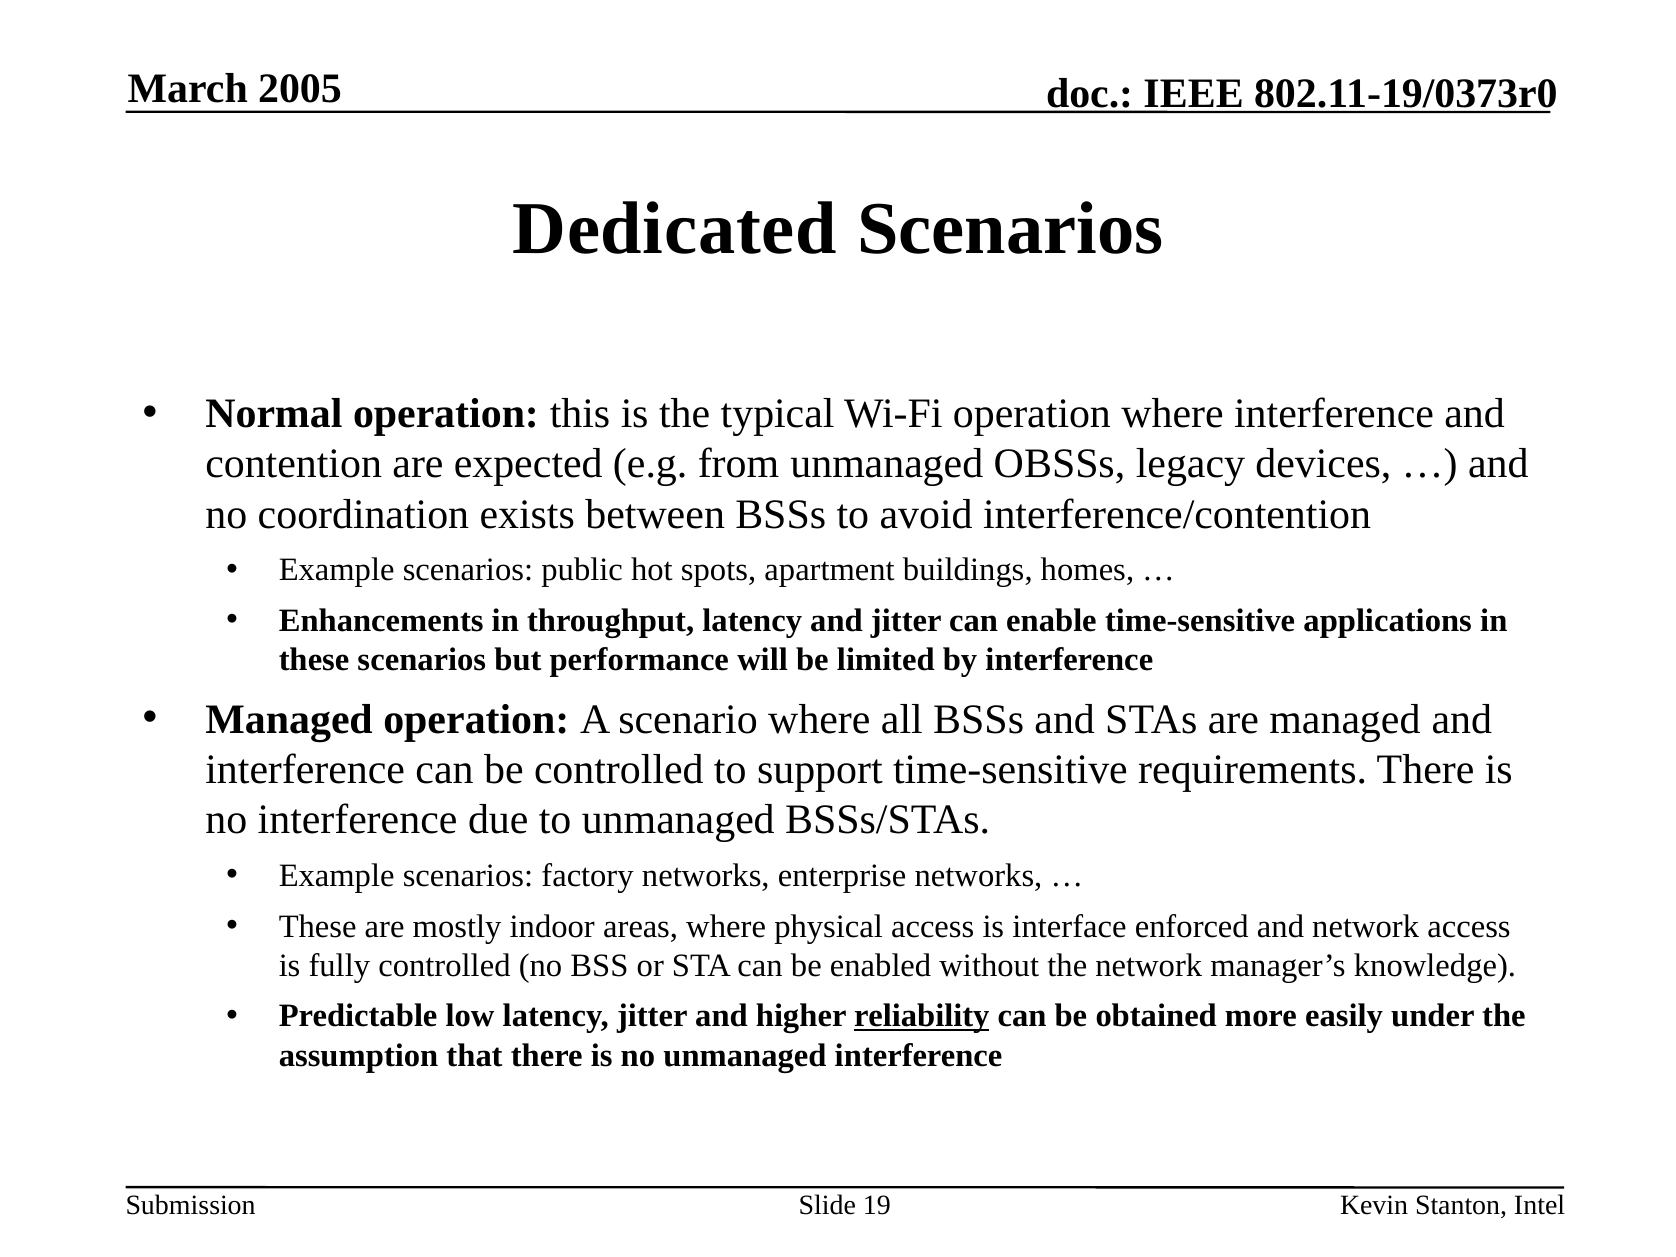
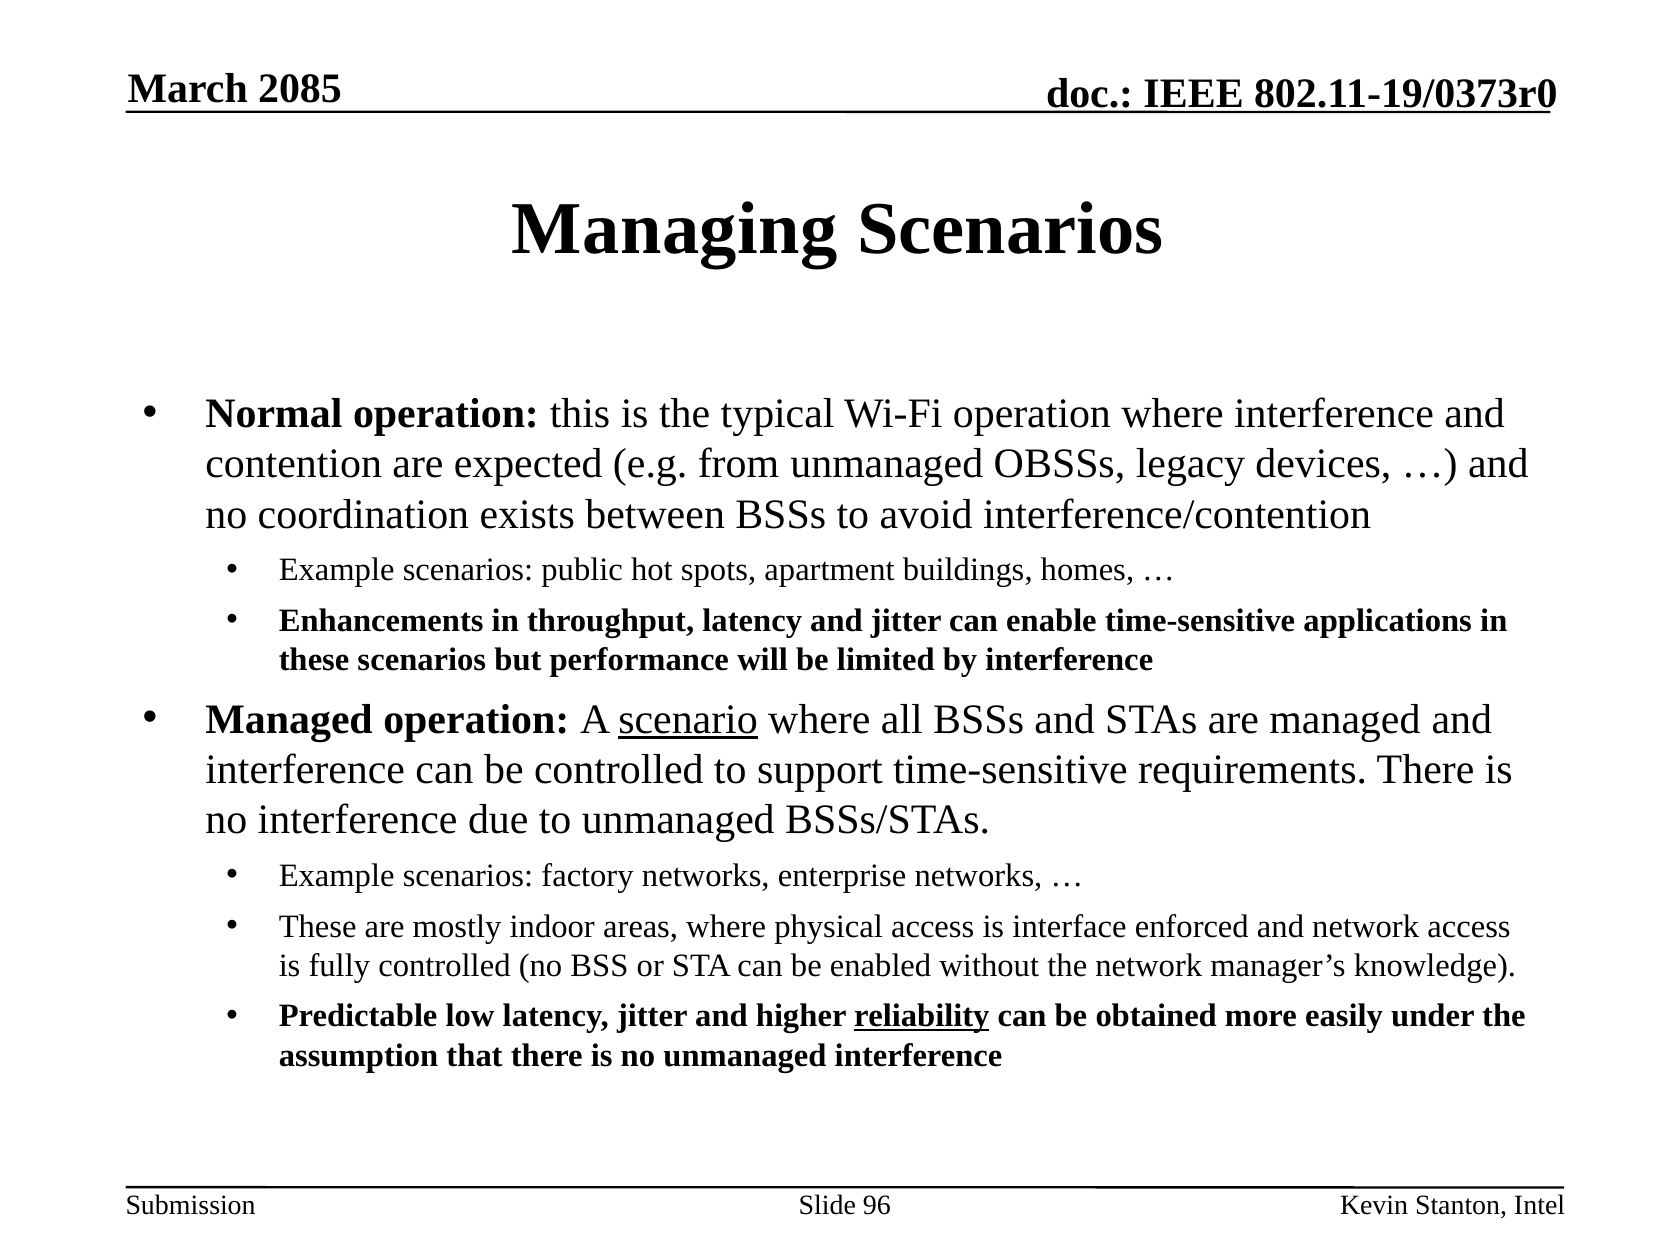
2005: 2005 -> 2085
Dedicated: Dedicated -> Managing
scenario underline: none -> present
19: 19 -> 96
